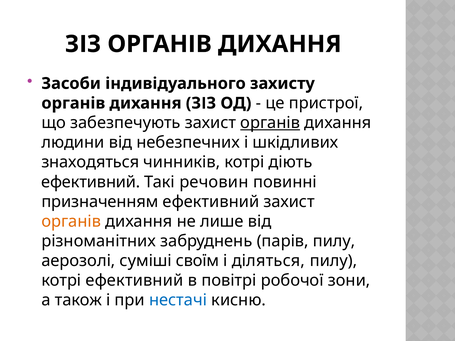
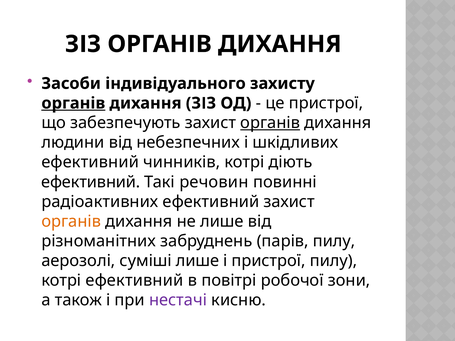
органів at (73, 103) underline: none -> present
знаходяться at (90, 162): знаходяться -> ефективний
призначенням: призначенням -> радіоактивних
суміші своїм: своїм -> лише
і діляться: діляться -> пристрої
нестачі colour: blue -> purple
